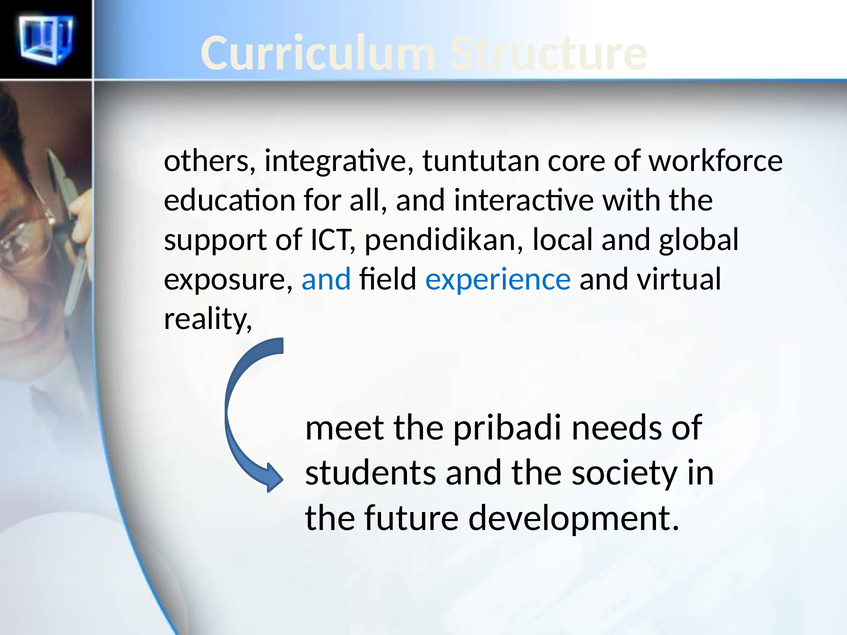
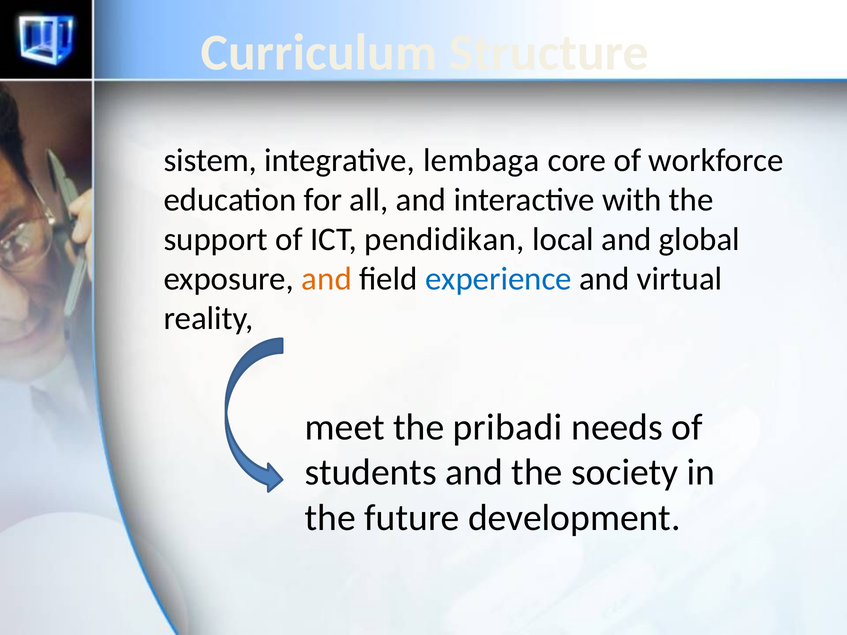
others: others -> sistem
tuntutan: tuntutan -> lembaga
and at (327, 279) colour: blue -> orange
